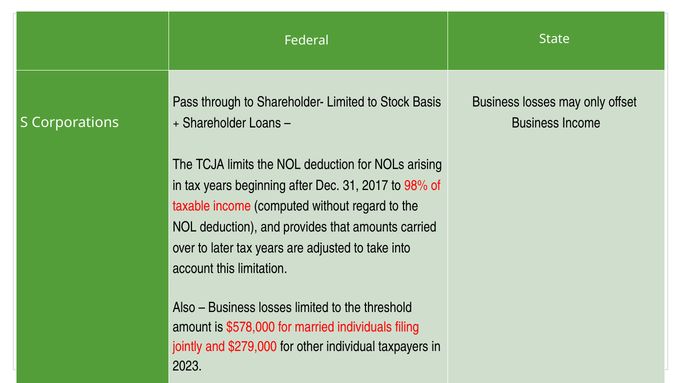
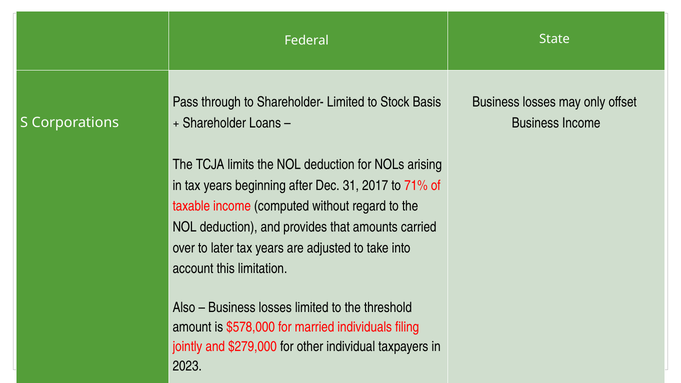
98%: 98% -> 71%
